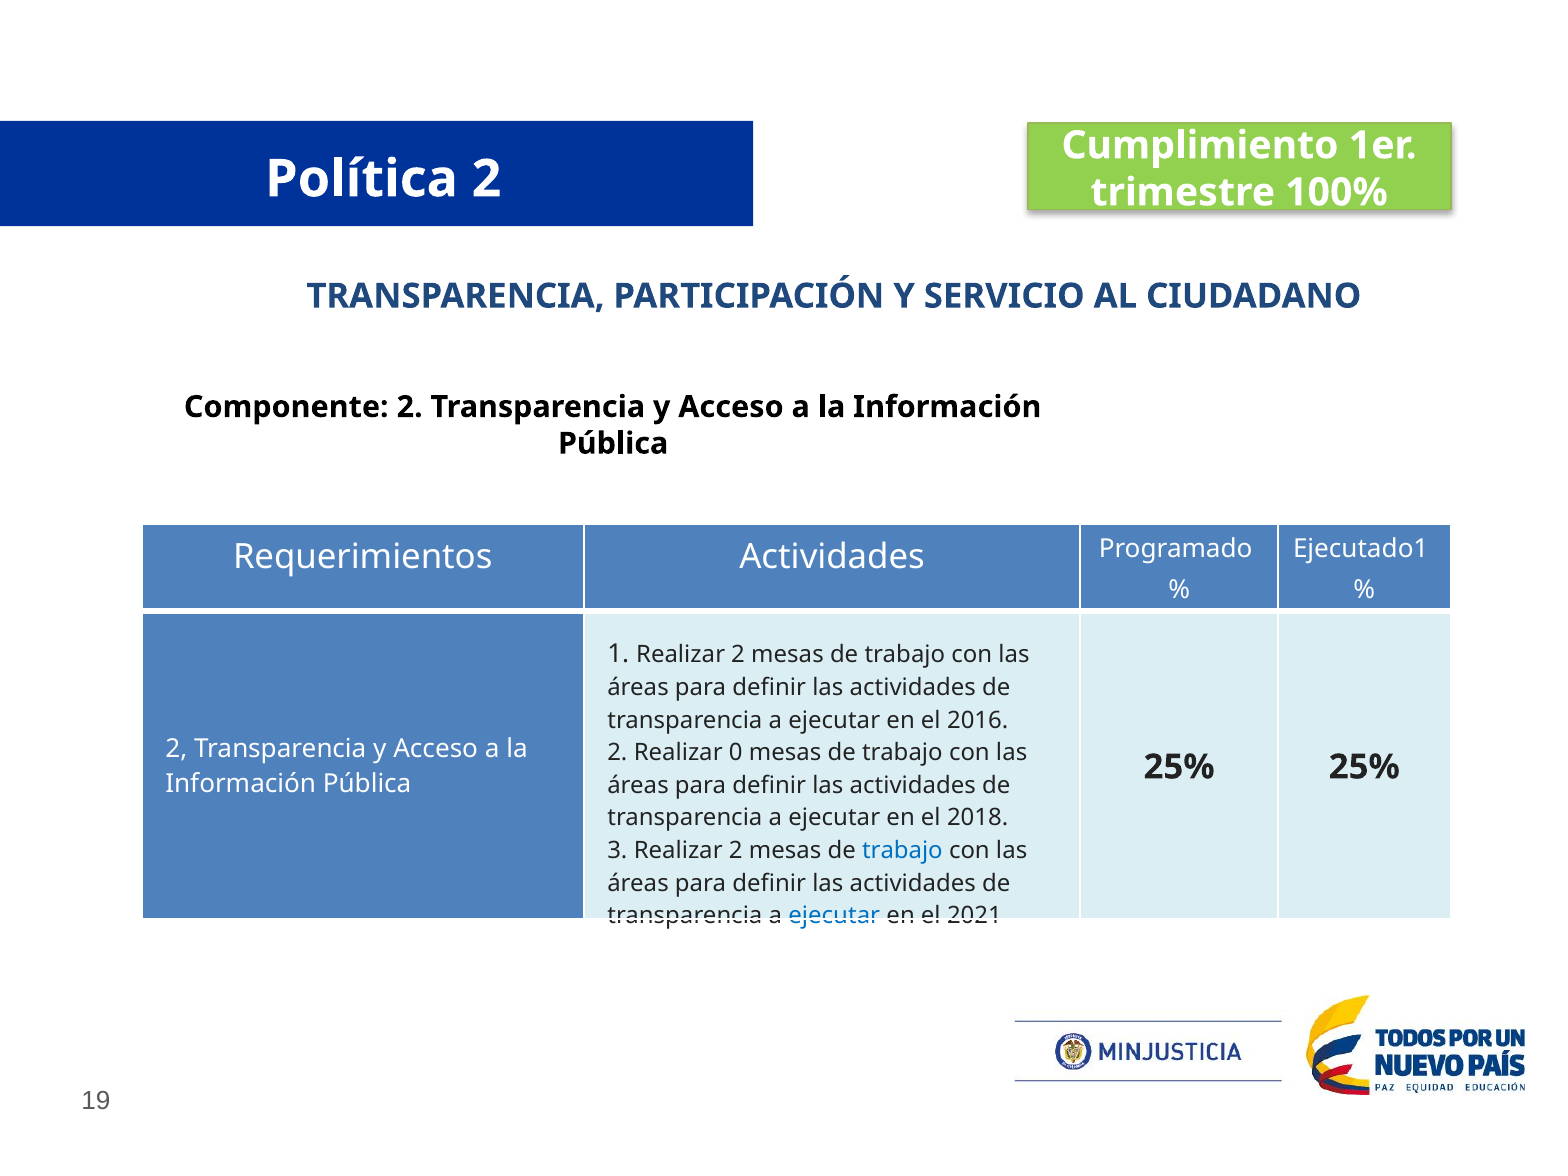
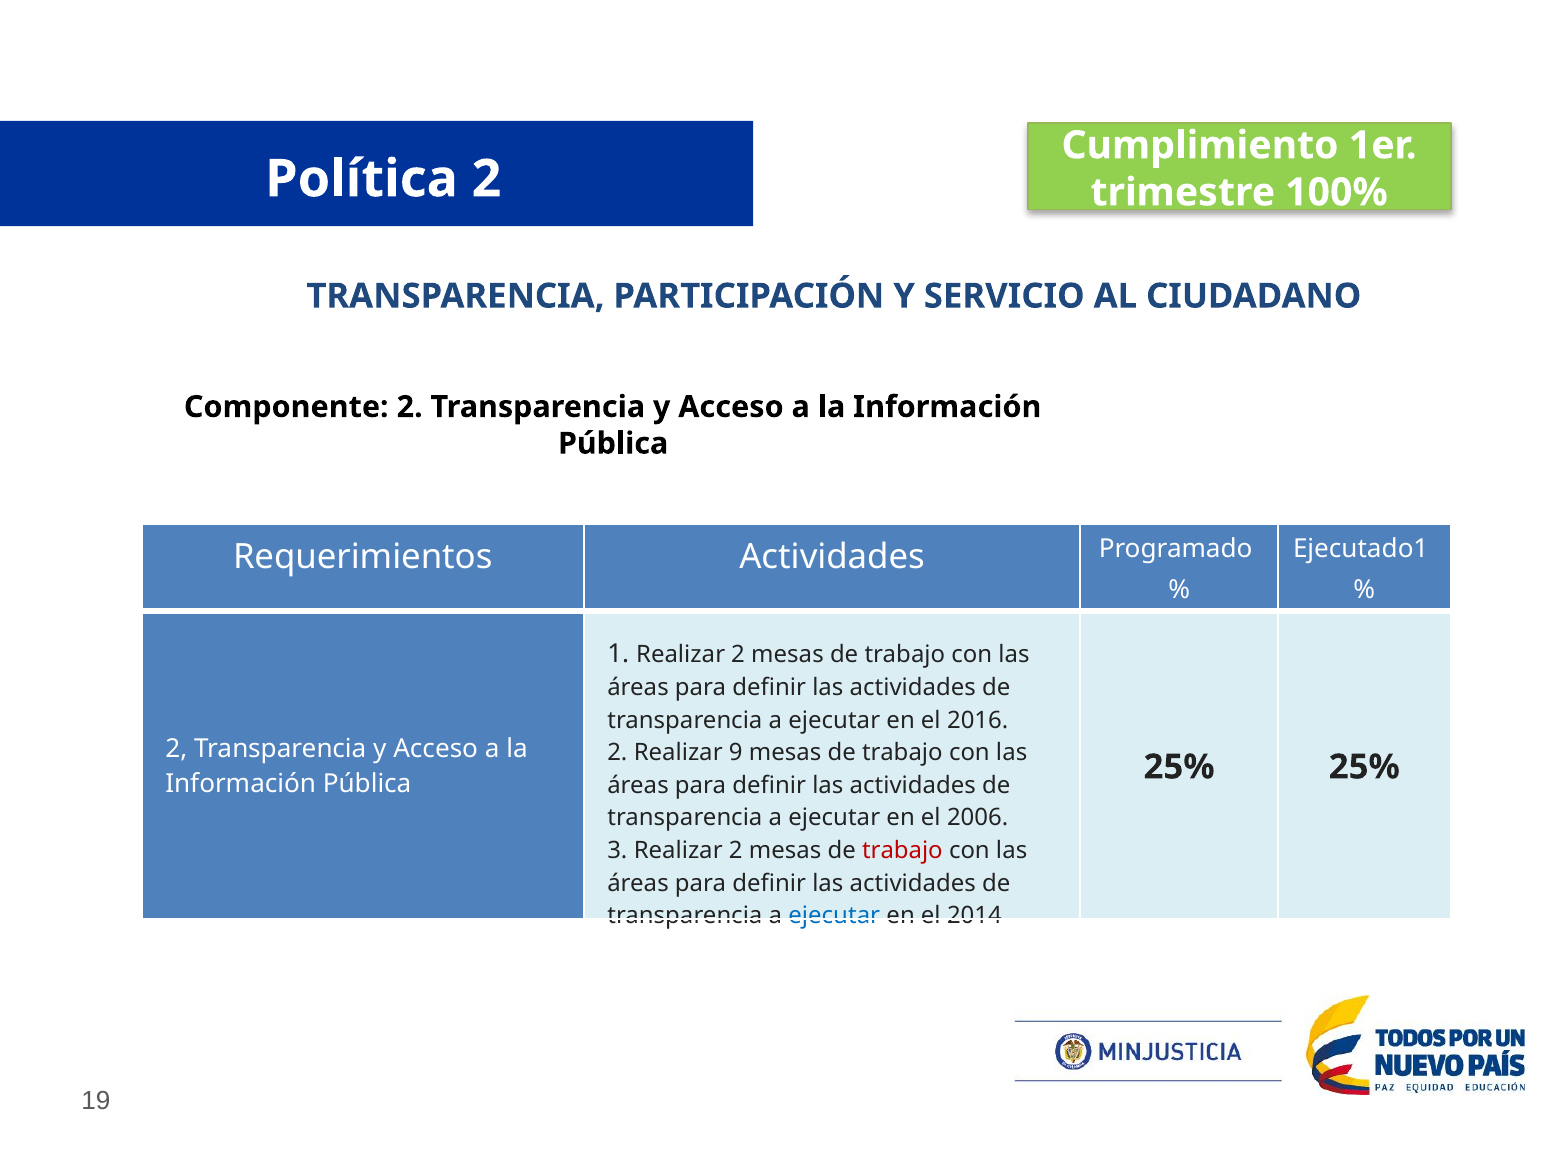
0: 0 -> 9
2018: 2018 -> 2006
trabajo at (902, 851) colour: blue -> red
2021: 2021 -> 2014
